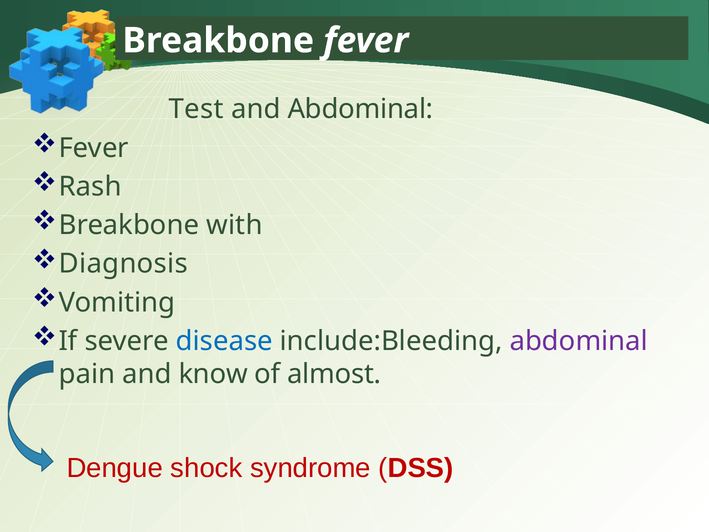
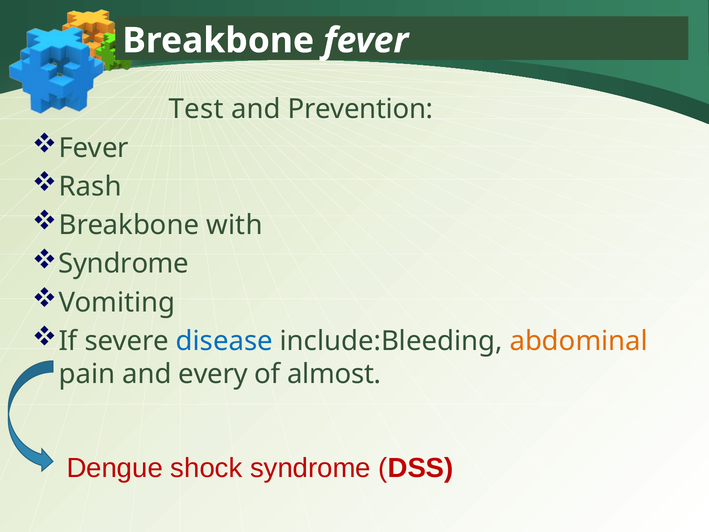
and Abdominal: Abdominal -> Prevention
Diagnosis at (123, 264): Diagnosis -> Syndrome
abdominal at (579, 341) colour: purple -> orange
know: know -> every
